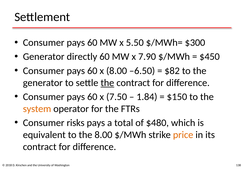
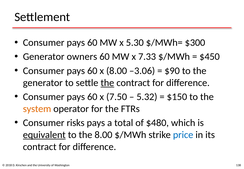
5.50: 5.50 -> 5.30
directly: directly -> owners
7.90: 7.90 -> 7.33
–6.50: –6.50 -> –3.06
$82: $82 -> $90
1.84: 1.84 -> 5.32
equivalent underline: none -> present
price colour: orange -> blue
